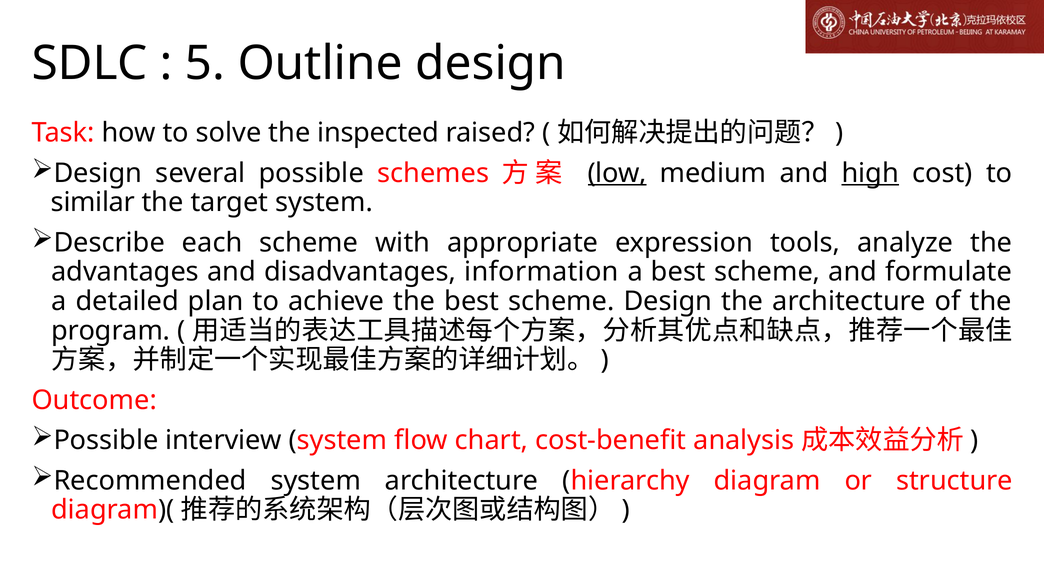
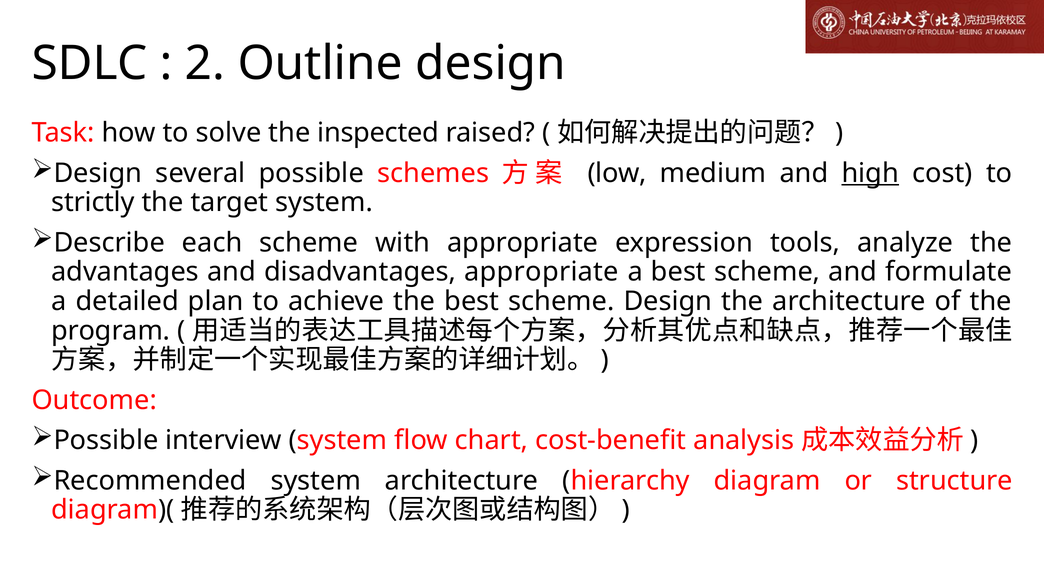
5: 5 -> 2
low underline: present -> none
similar: similar -> strictly
disadvantages information: information -> appropriate
